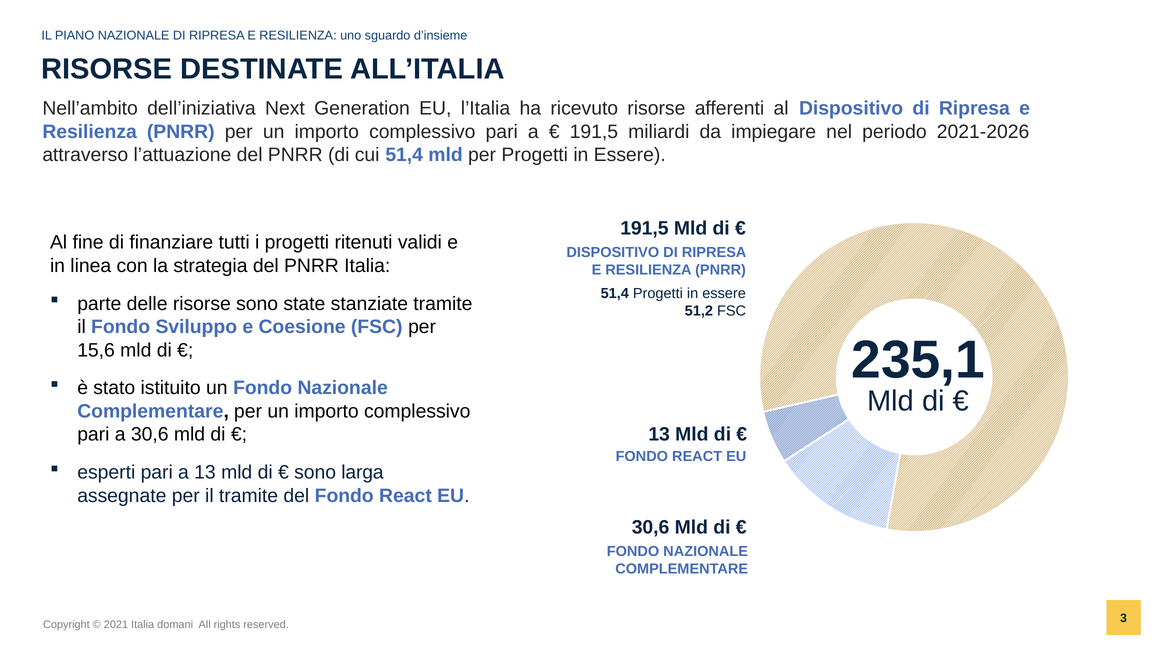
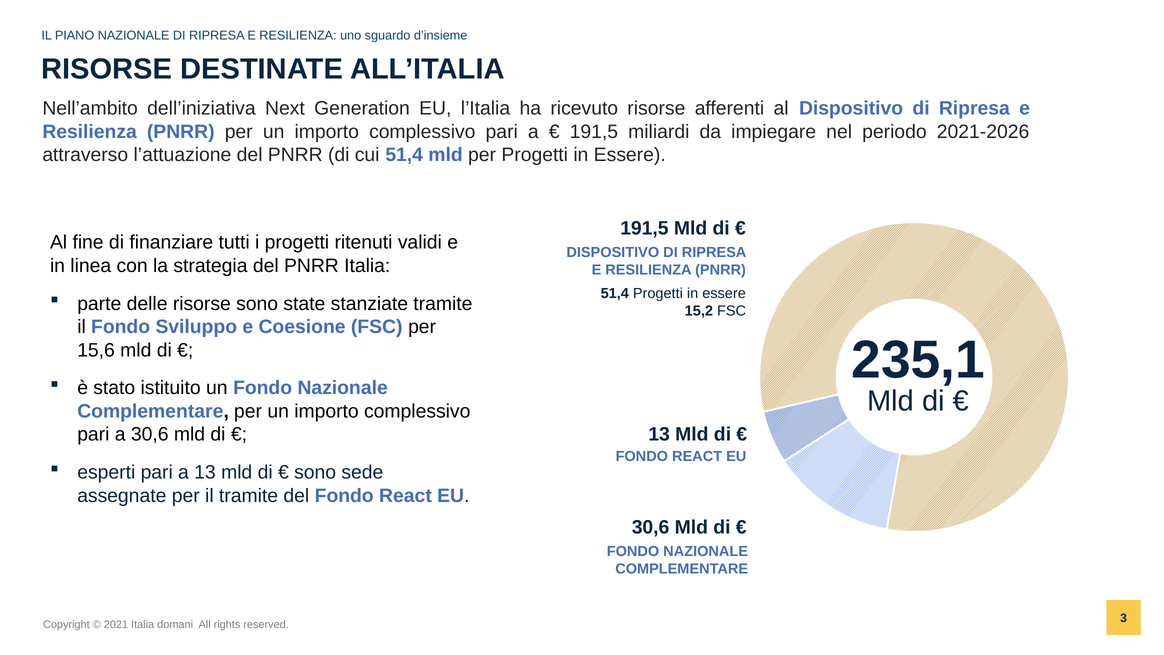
51,2: 51,2 -> 15,2
larga: larga -> sede
